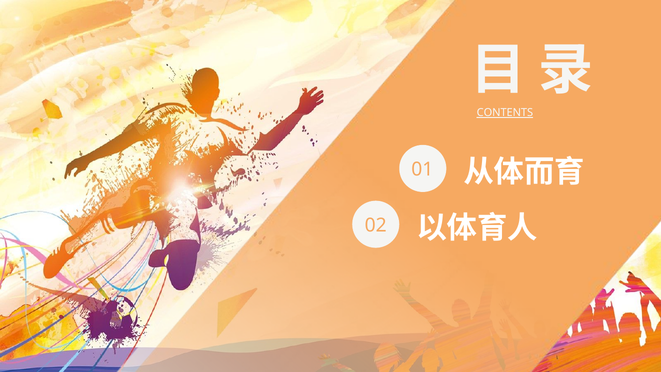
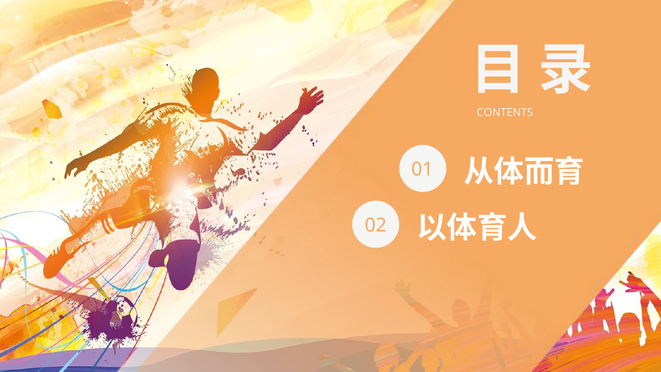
CONTENTS underline: present -> none
